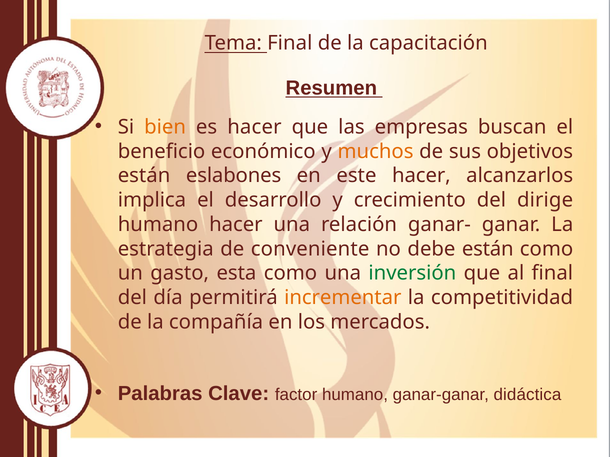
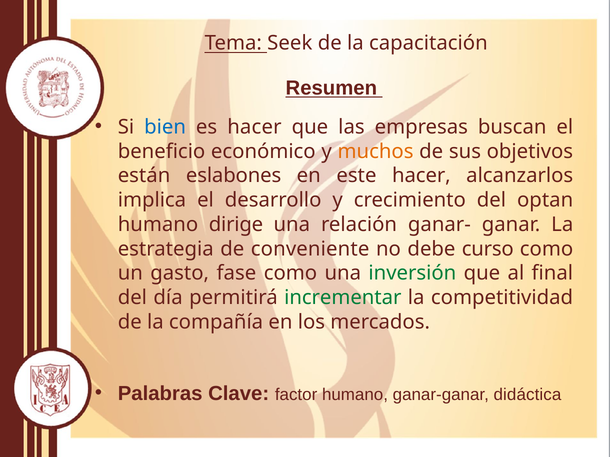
Tema Final: Final -> Seek
bien colour: orange -> blue
dirige: dirige -> optan
humano hacer: hacer -> dirige
debe están: están -> curso
esta: esta -> fase
incrementar colour: orange -> green
